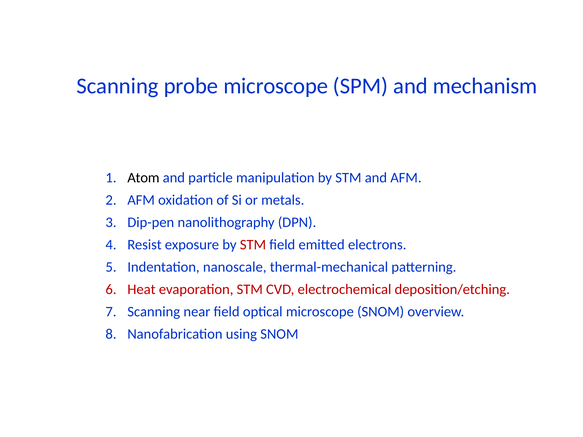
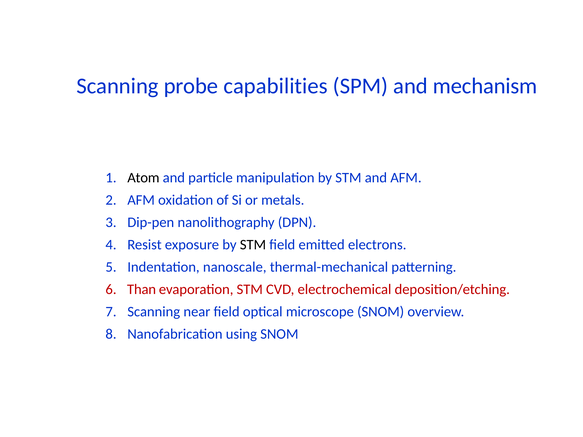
probe microscope: microscope -> capabilities
STM at (253, 245) colour: red -> black
Heat: Heat -> Than
